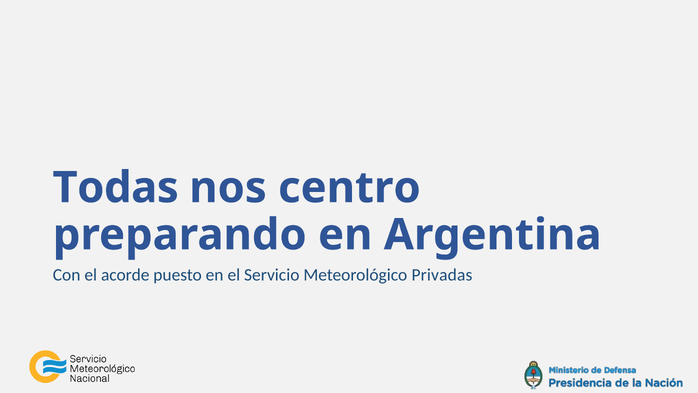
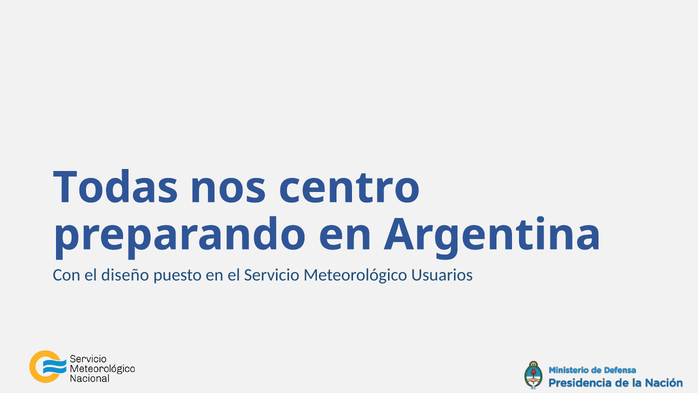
acorde: acorde -> diseño
Privadas: Privadas -> Usuarios
